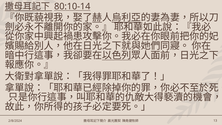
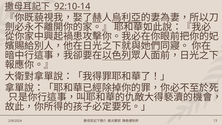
80:10-14: 80:10-14 -> 92:10-14
